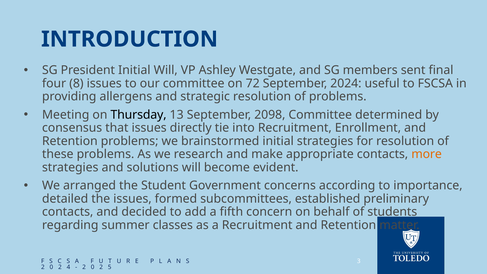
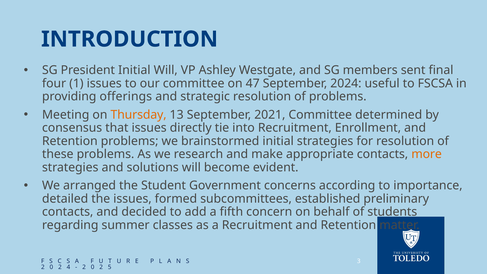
8: 8 -> 1
72: 72 -> 47
allergens: allergens -> offerings
Thursday colour: black -> orange
2098: 2098 -> 2021
